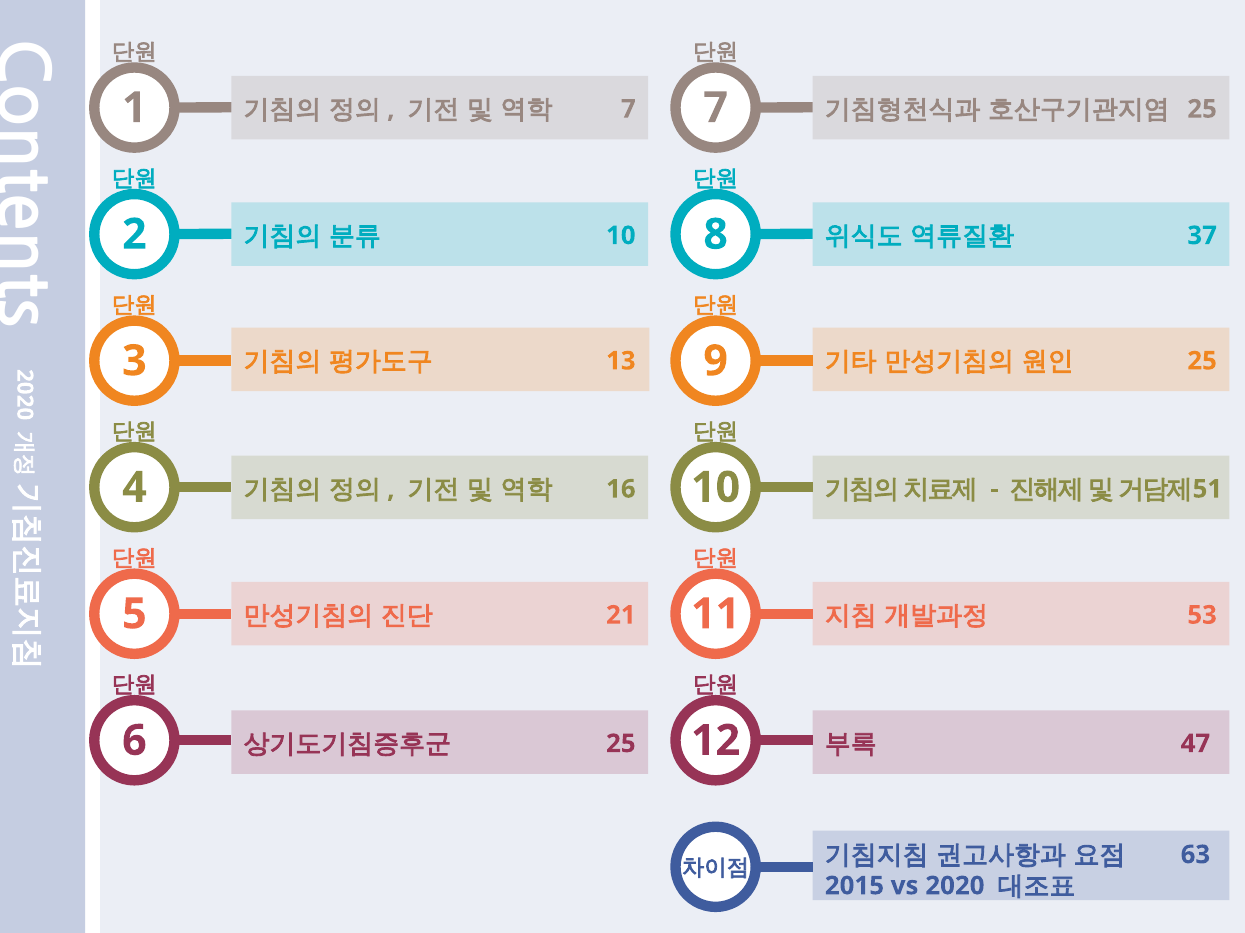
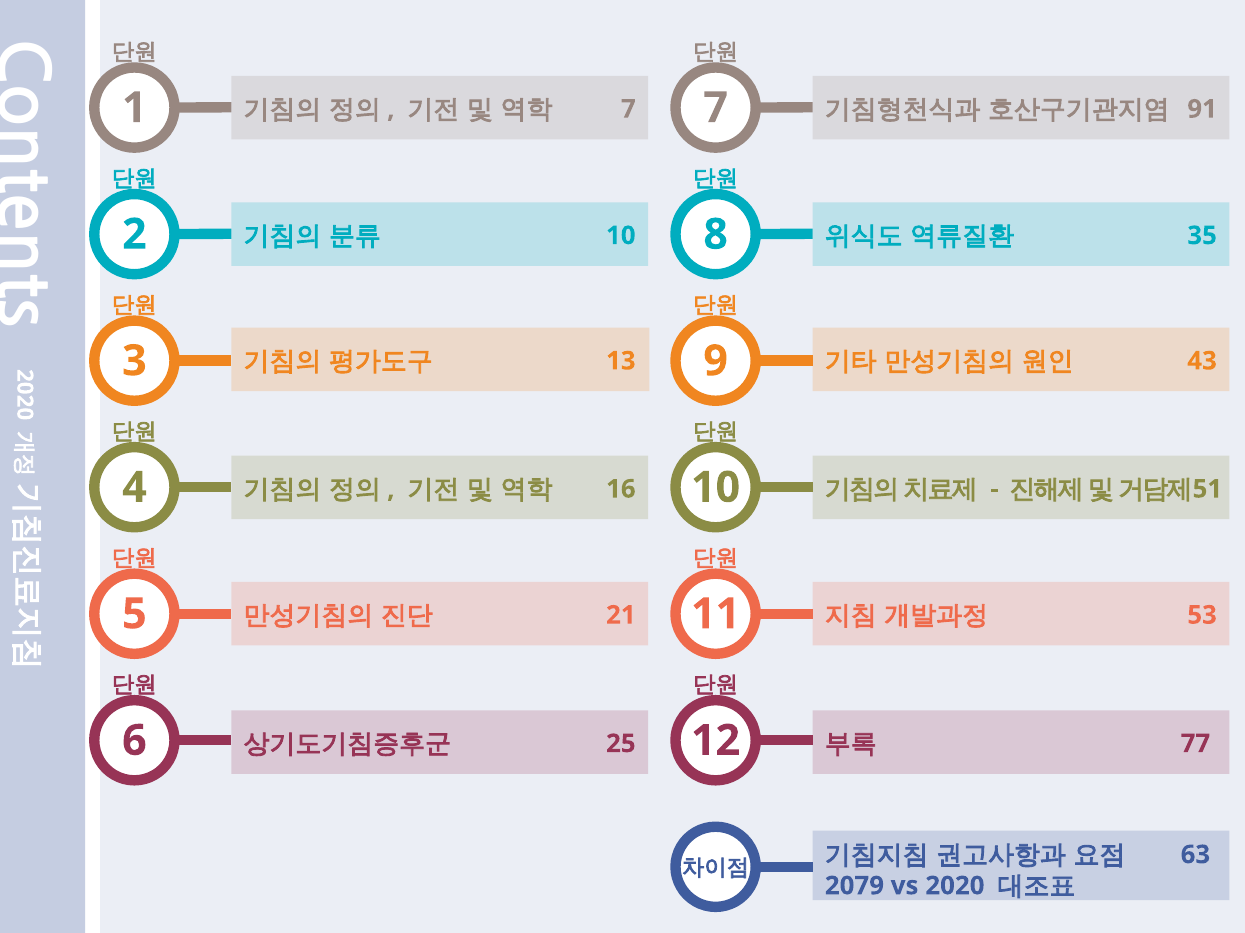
25 at (1202, 109): 25 -> 91
37: 37 -> 35
25 at (1202, 361): 25 -> 43
47: 47 -> 77
2015: 2015 -> 2079
